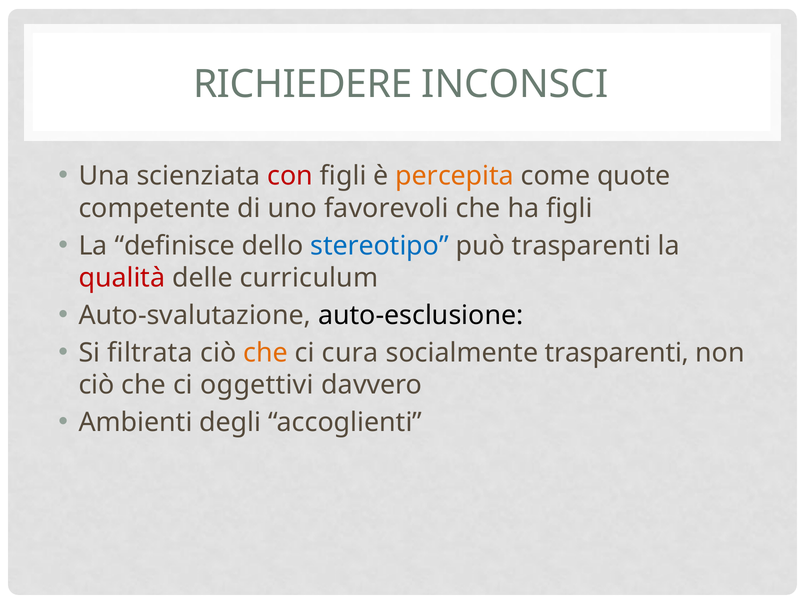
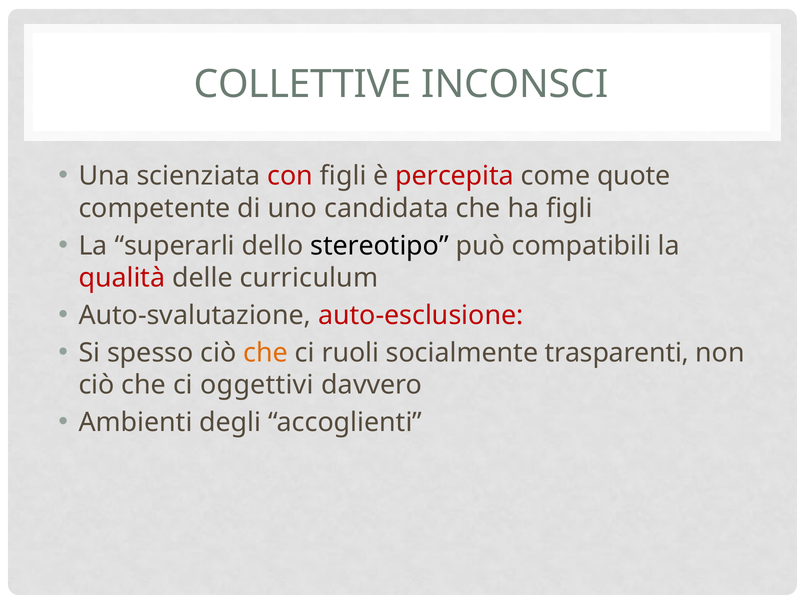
RICHIEDERE: RICHIEDERE -> COLLETTIVE
percepita colour: orange -> red
favorevoli: favorevoli -> candidata
definisce: definisce -> superarli
stereotipo colour: blue -> black
può trasparenti: trasparenti -> compatibili
auto-esclusione colour: black -> red
filtrata: filtrata -> spesso
cura: cura -> ruoli
